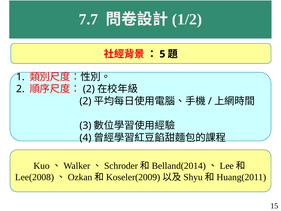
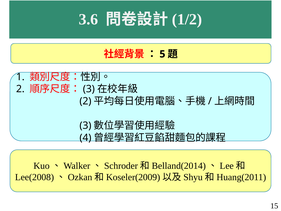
7.7: 7.7 -> 3.6
2 at (89, 89): 2 -> 3
